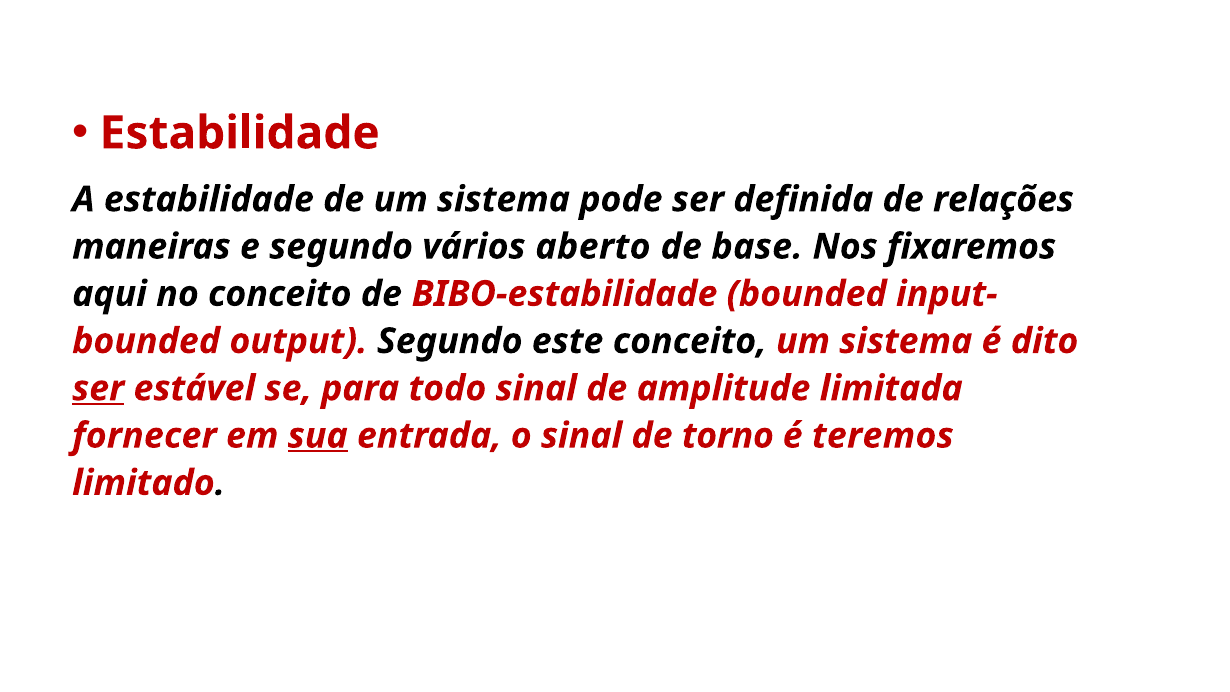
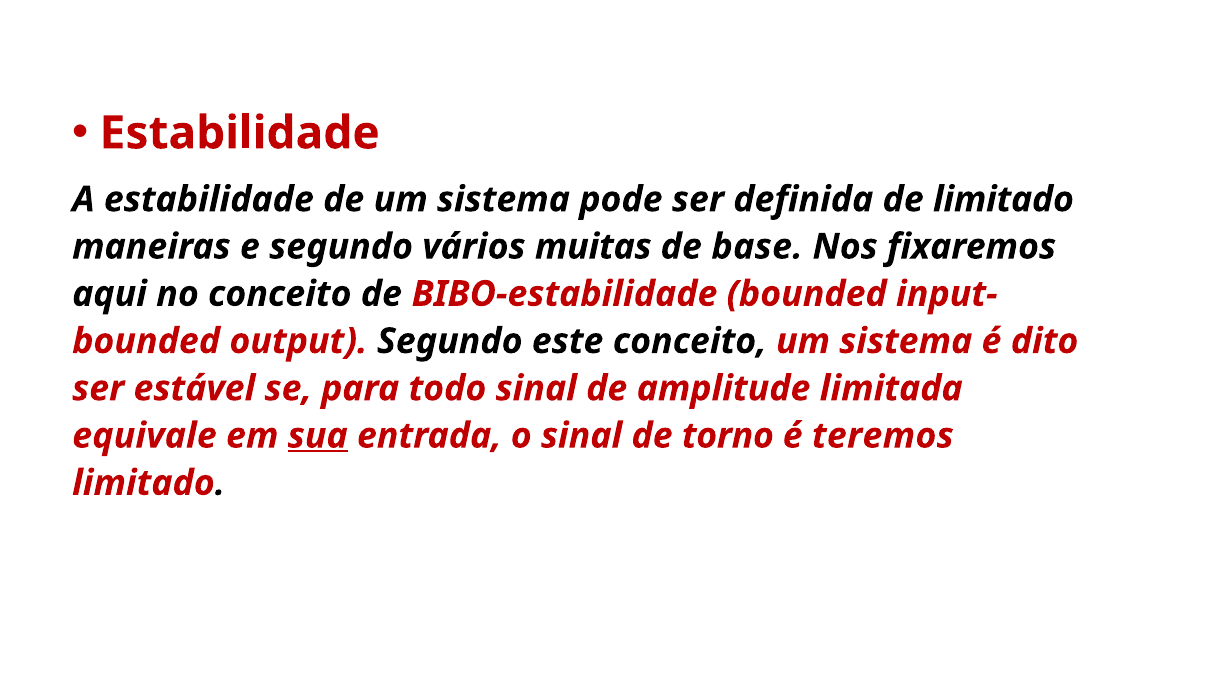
de relações: relações -> limitado
aberto: aberto -> muitas
ser at (98, 388) underline: present -> none
fornecer: fornecer -> equivale
